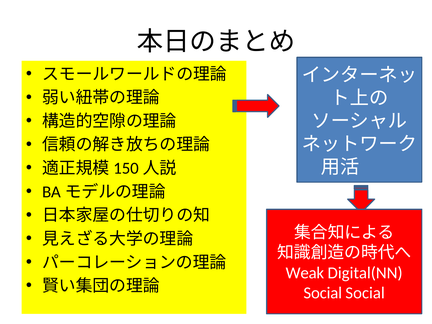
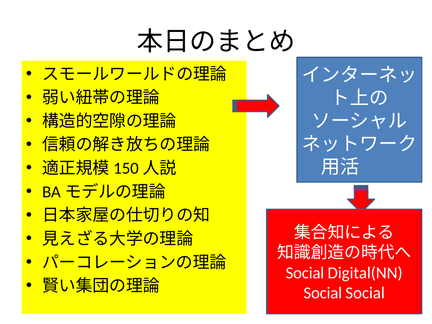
Weak at (305, 273): Weak -> Social
